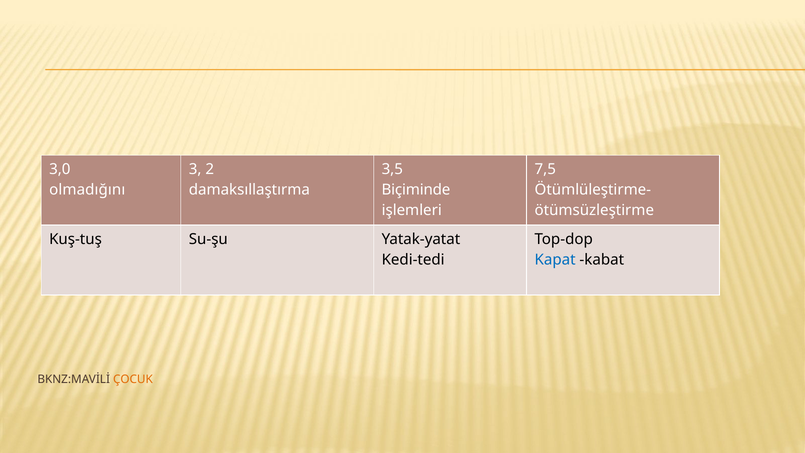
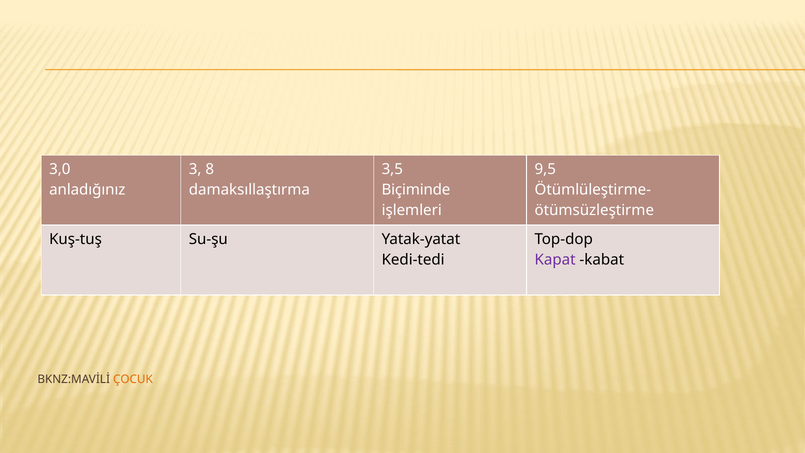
2: 2 -> 8
7,5: 7,5 -> 9,5
olmadığını: olmadığını -> anladığınız
Kapat colour: blue -> purple
